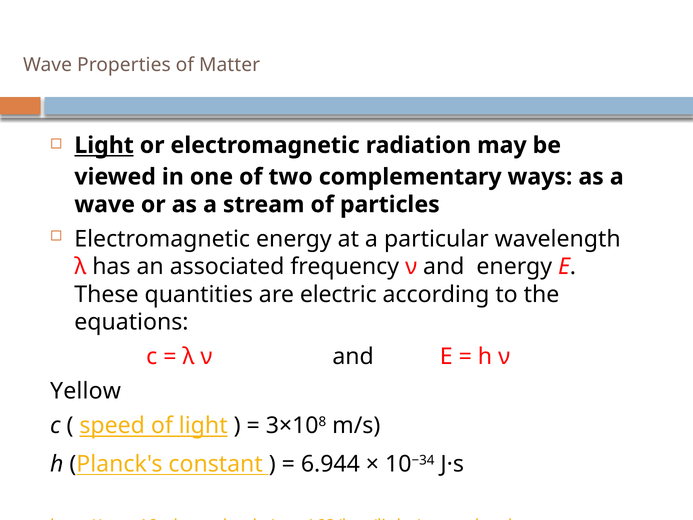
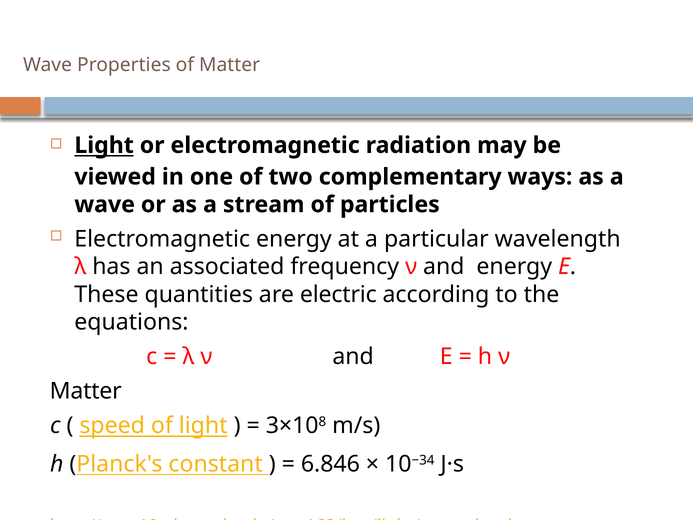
Yellow at (86, 391): Yellow -> Matter
6.944: 6.944 -> 6.846
